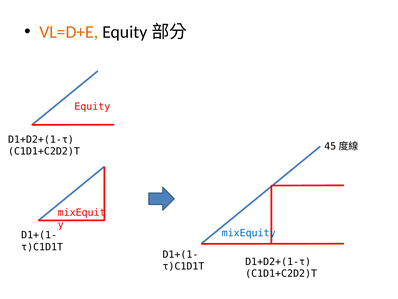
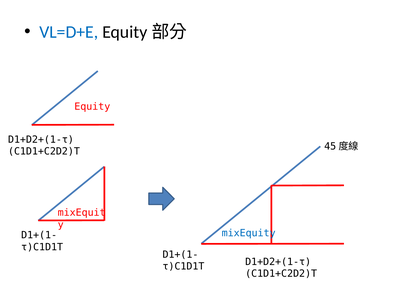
VL=D+E colour: orange -> blue
